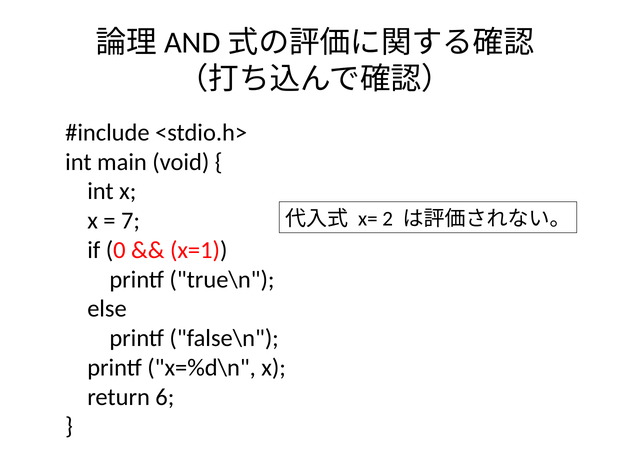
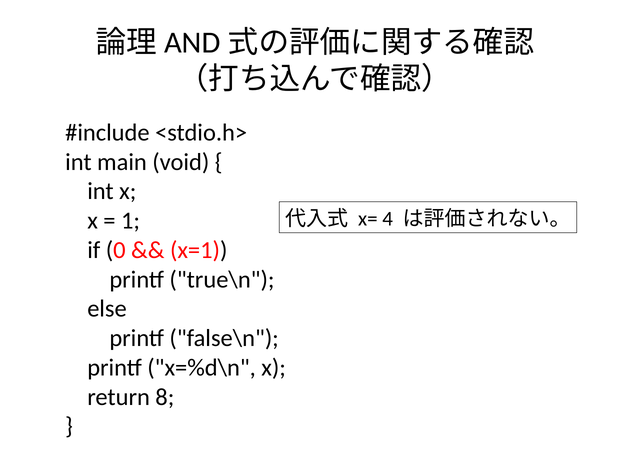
2: 2 -> 4
7: 7 -> 1
6: 6 -> 8
